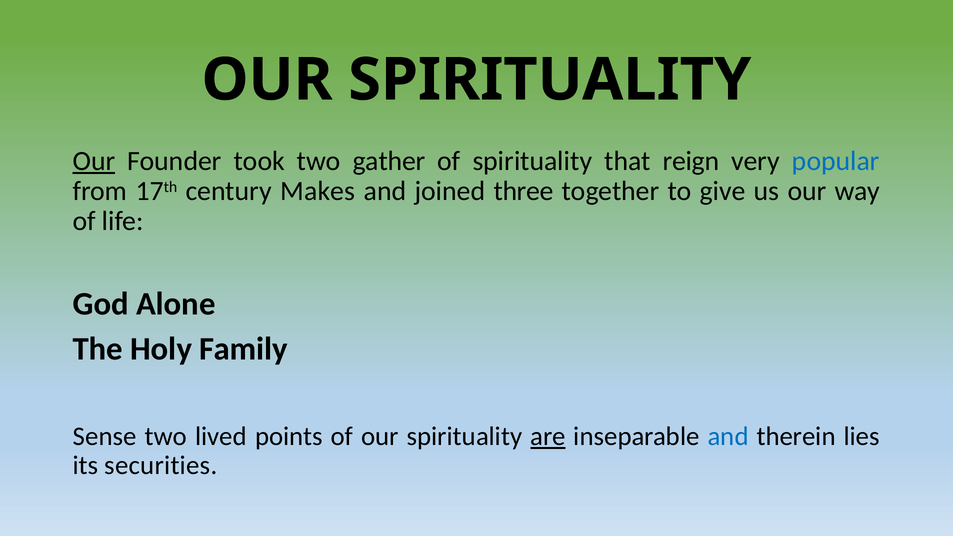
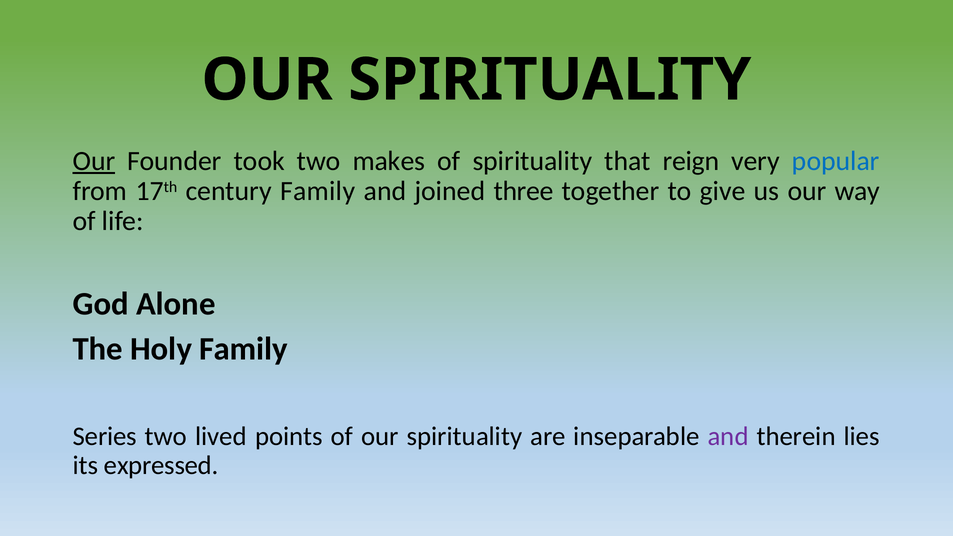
gather: gather -> makes
century Makes: Makes -> Family
Sense: Sense -> Series
are underline: present -> none
and at (728, 436) colour: blue -> purple
securities: securities -> expressed
